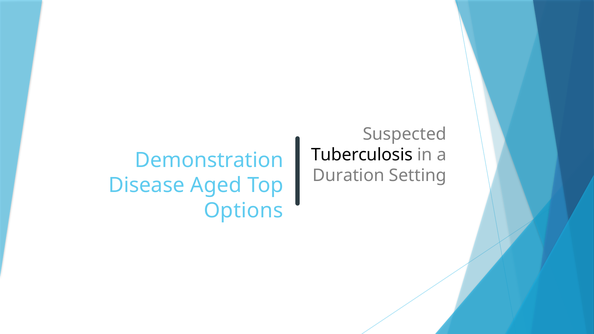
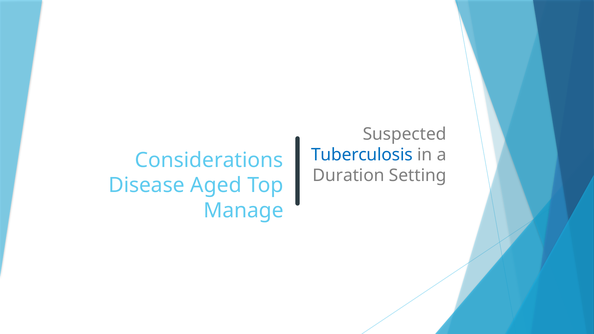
Tuberculosis colour: black -> blue
Demonstration: Demonstration -> Considerations
Options: Options -> Manage
